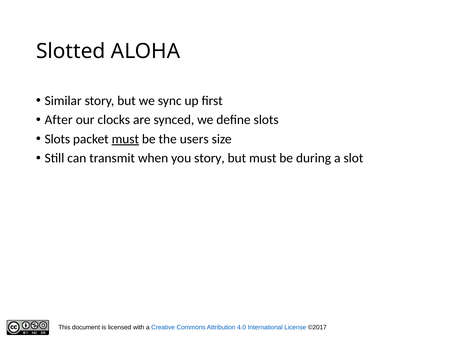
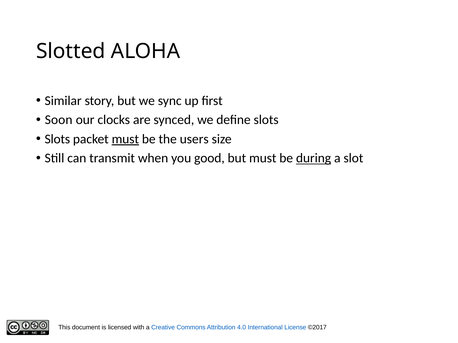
After: After -> Soon
you story: story -> good
during underline: none -> present
